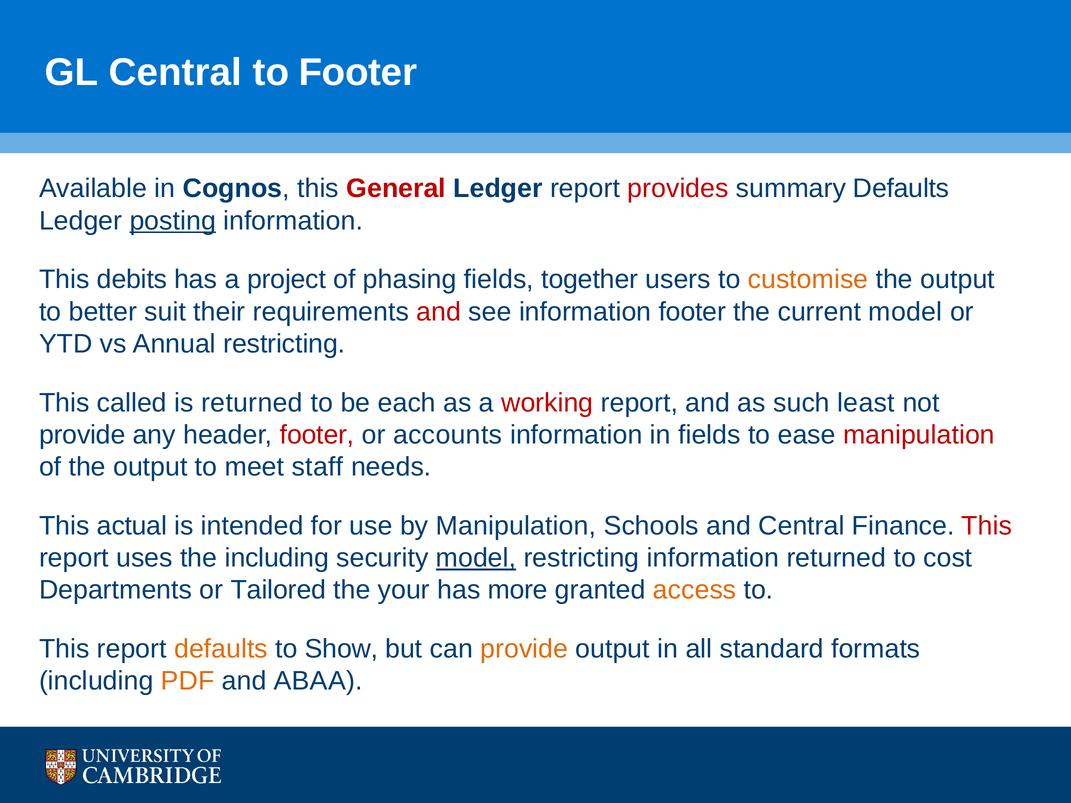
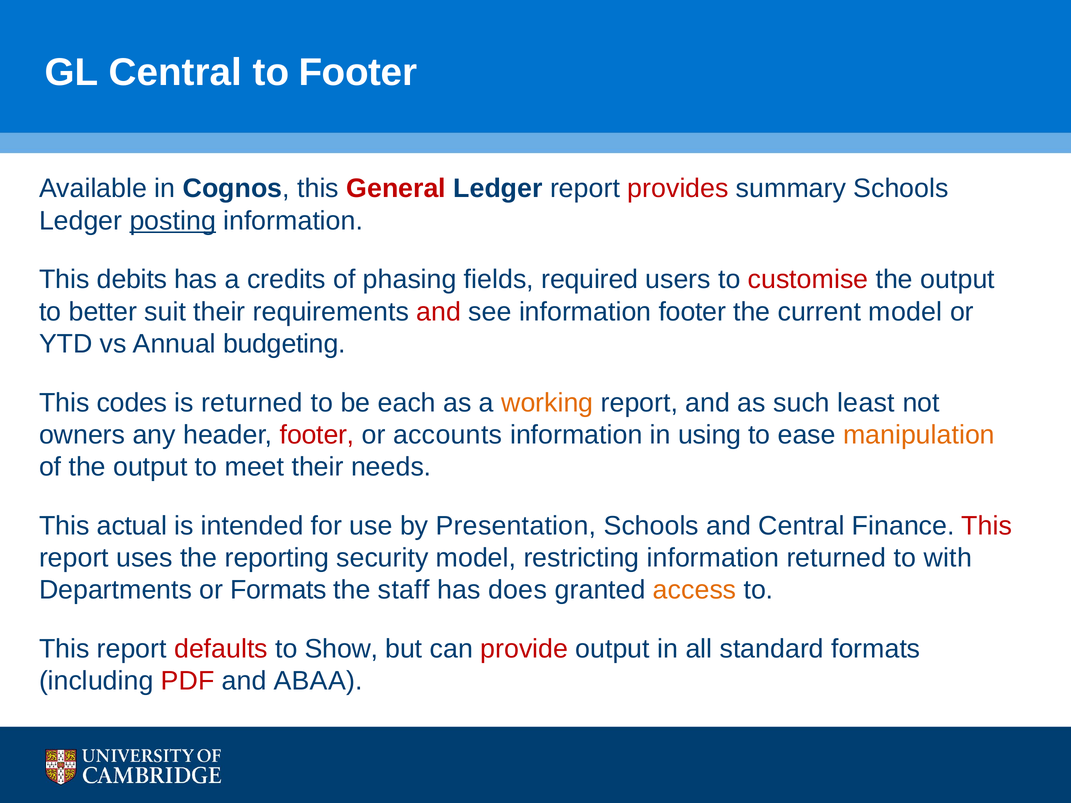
summary Defaults: Defaults -> Schools
project: project -> credits
together: together -> required
customise colour: orange -> red
Annual restricting: restricting -> budgeting
called: called -> codes
working colour: red -> orange
provide at (82, 435): provide -> owners
in fields: fields -> using
manipulation at (919, 435) colour: red -> orange
meet staff: staff -> their
by Manipulation: Manipulation -> Presentation
the including: including -> reporting
model at (476, 558) underline: present -> none
cost: cost -> with
or Tailored: Tailored -> Formats
your: your -> staff
more: more -> does
defaults at (221, 649) colour: orange -> red
provide at (524, 649) colour: orange -> red
PDF colour: orange -> red
